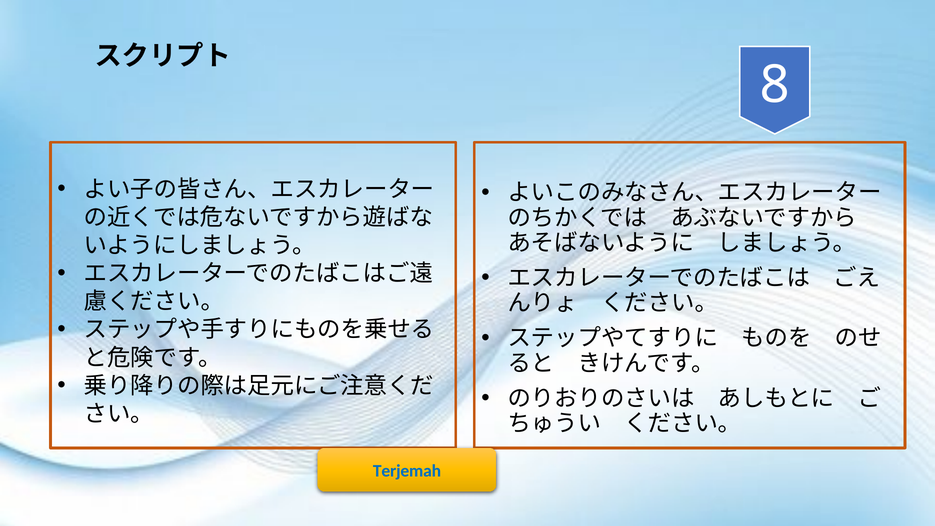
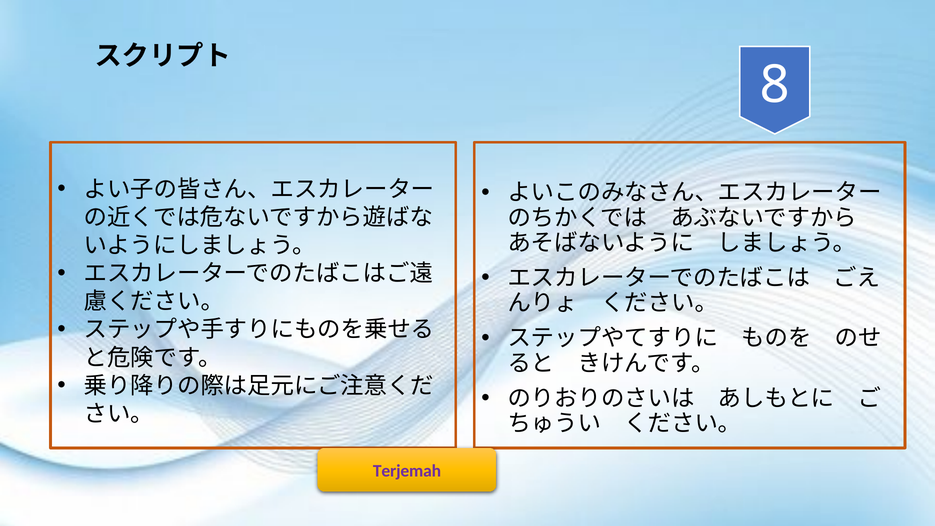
Terjemah colour: blue -> purple
